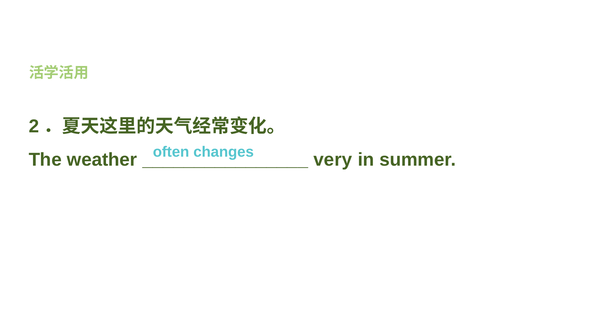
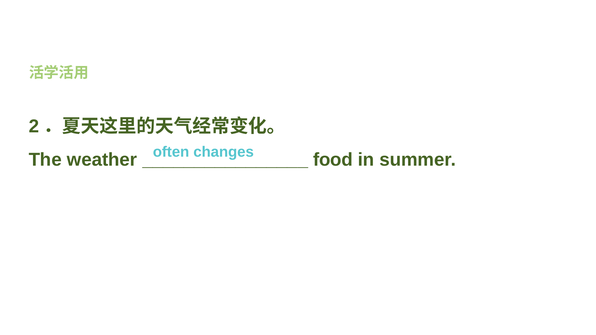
very: very -> food
